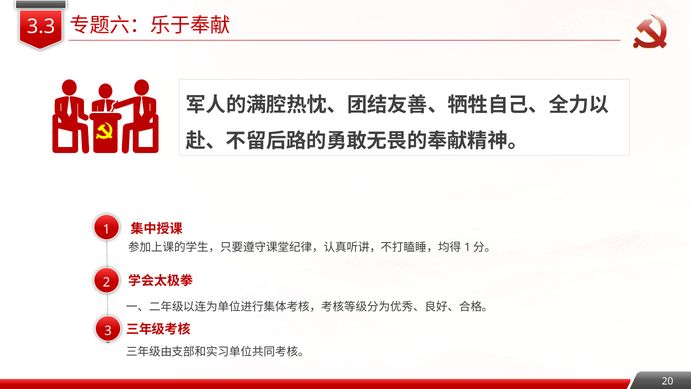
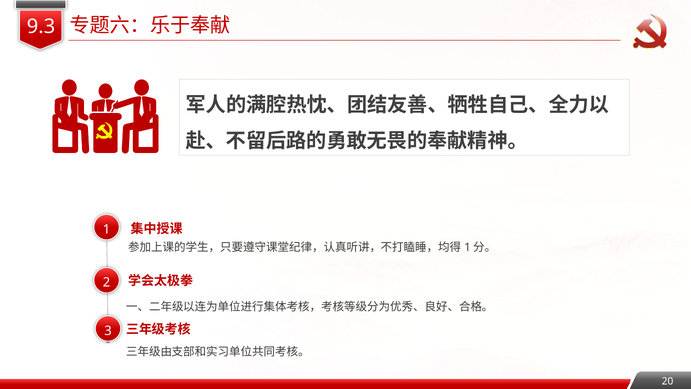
3.3: 3.3 -> 9.3
